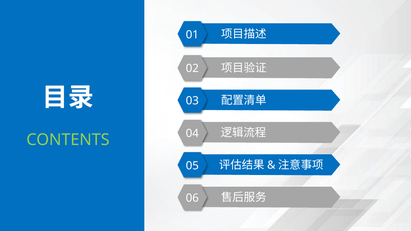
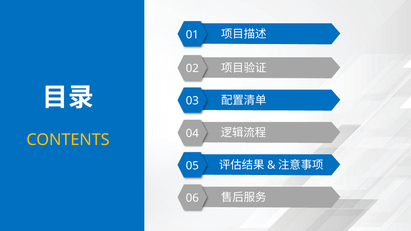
CONTENTS colour: light green -> yellow
